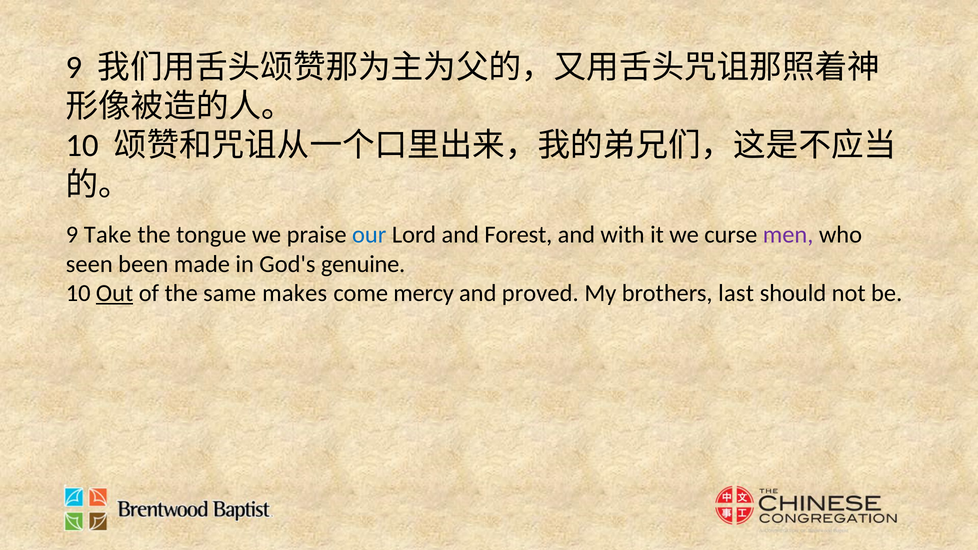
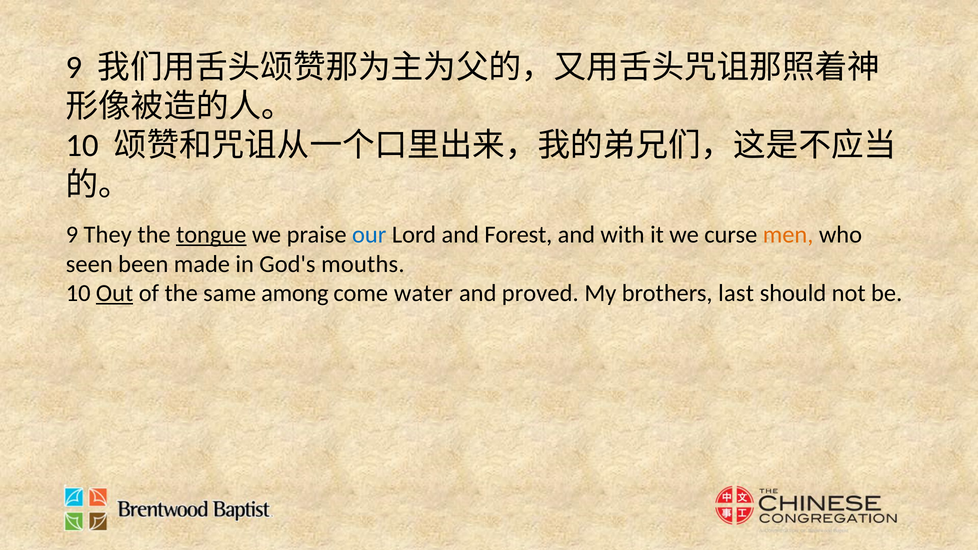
Take: Take -> They
tongue underline: none -> present
men colour: purple -> orange
genuine: genuine -> mouths
makes: makes -> among
mercy: mercy -> water
